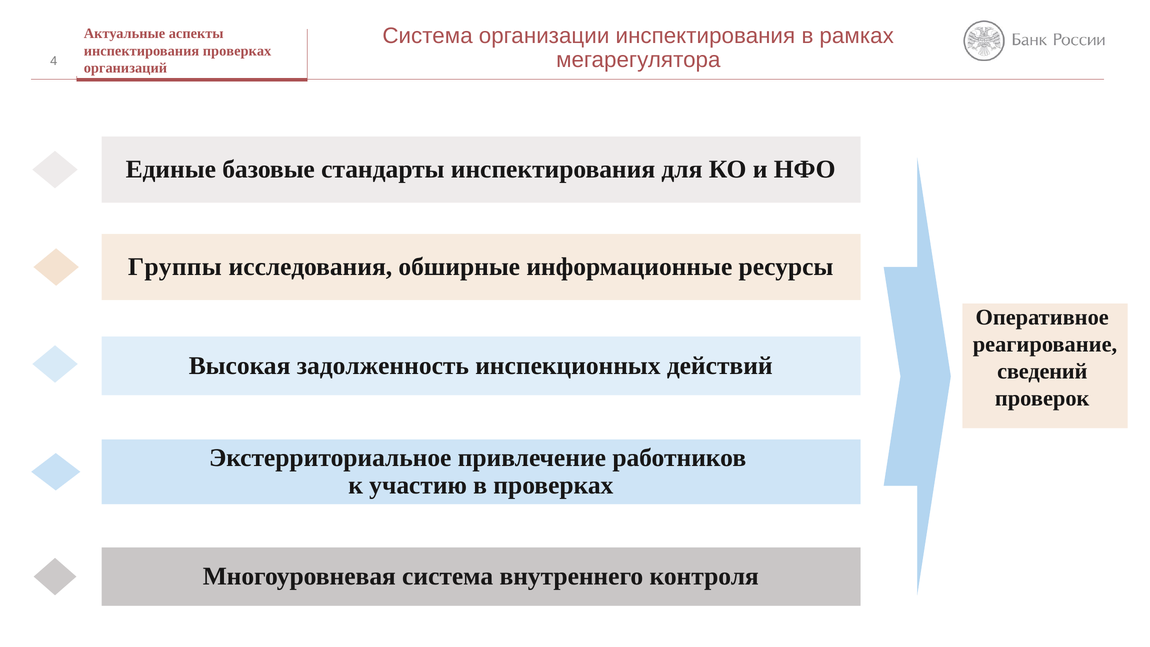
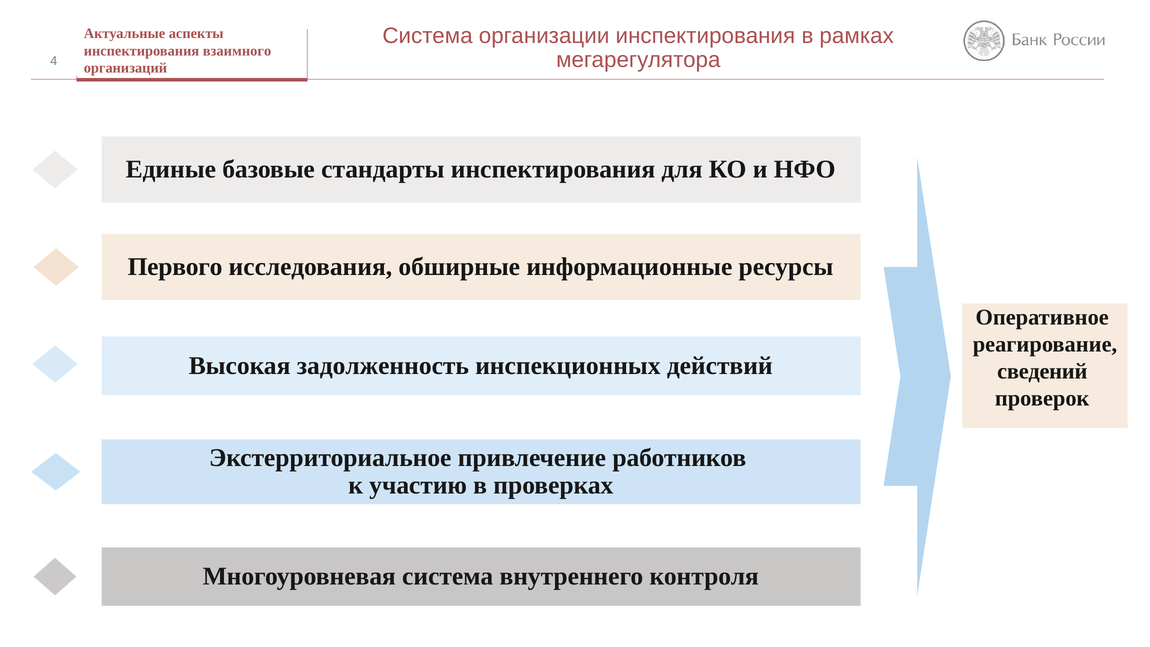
проверках at (237, 51): проверках -> взаимного
Группы: Группы -> Первого
